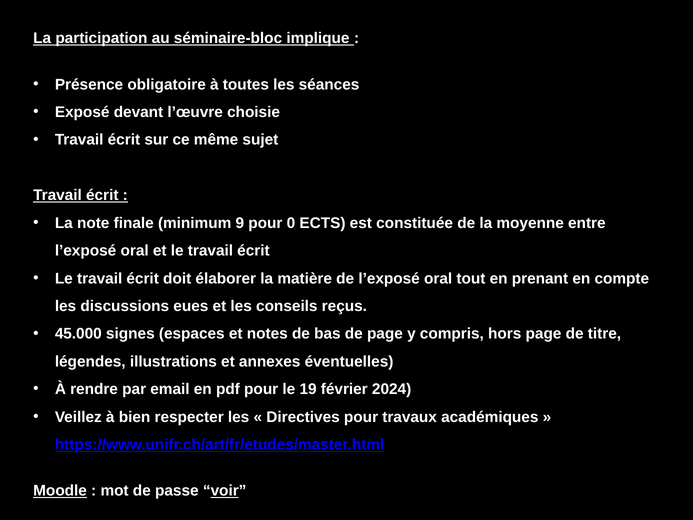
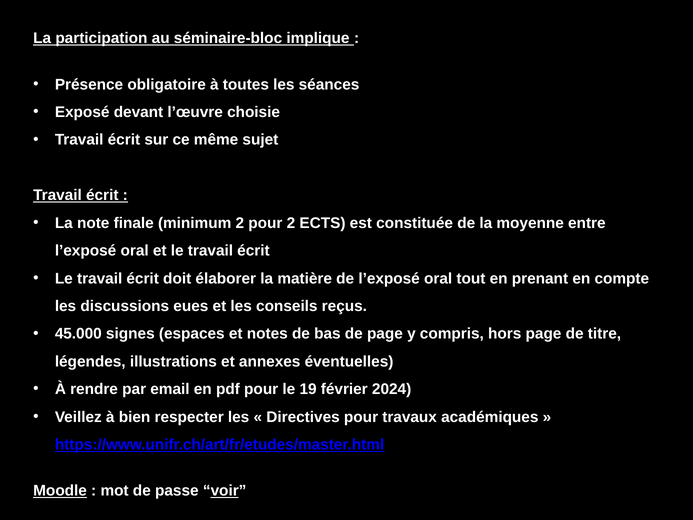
minimum 9: 9 -> 2
pour 0: 0 -> 2
